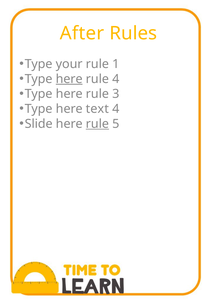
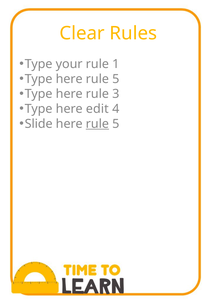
After: After -> Clear
here at (69, 79) underline: present -> none
4 at (116, 79): 4 -> 5
text: text -> edit
